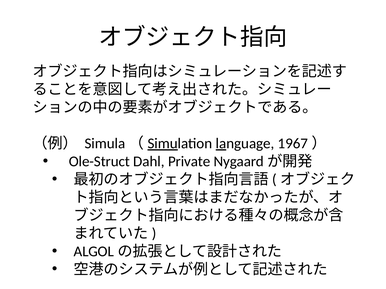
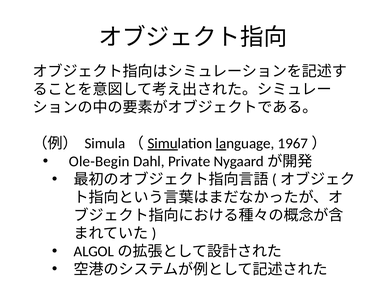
Ole-Struct: Ole-Struct -> Ole-Begin
